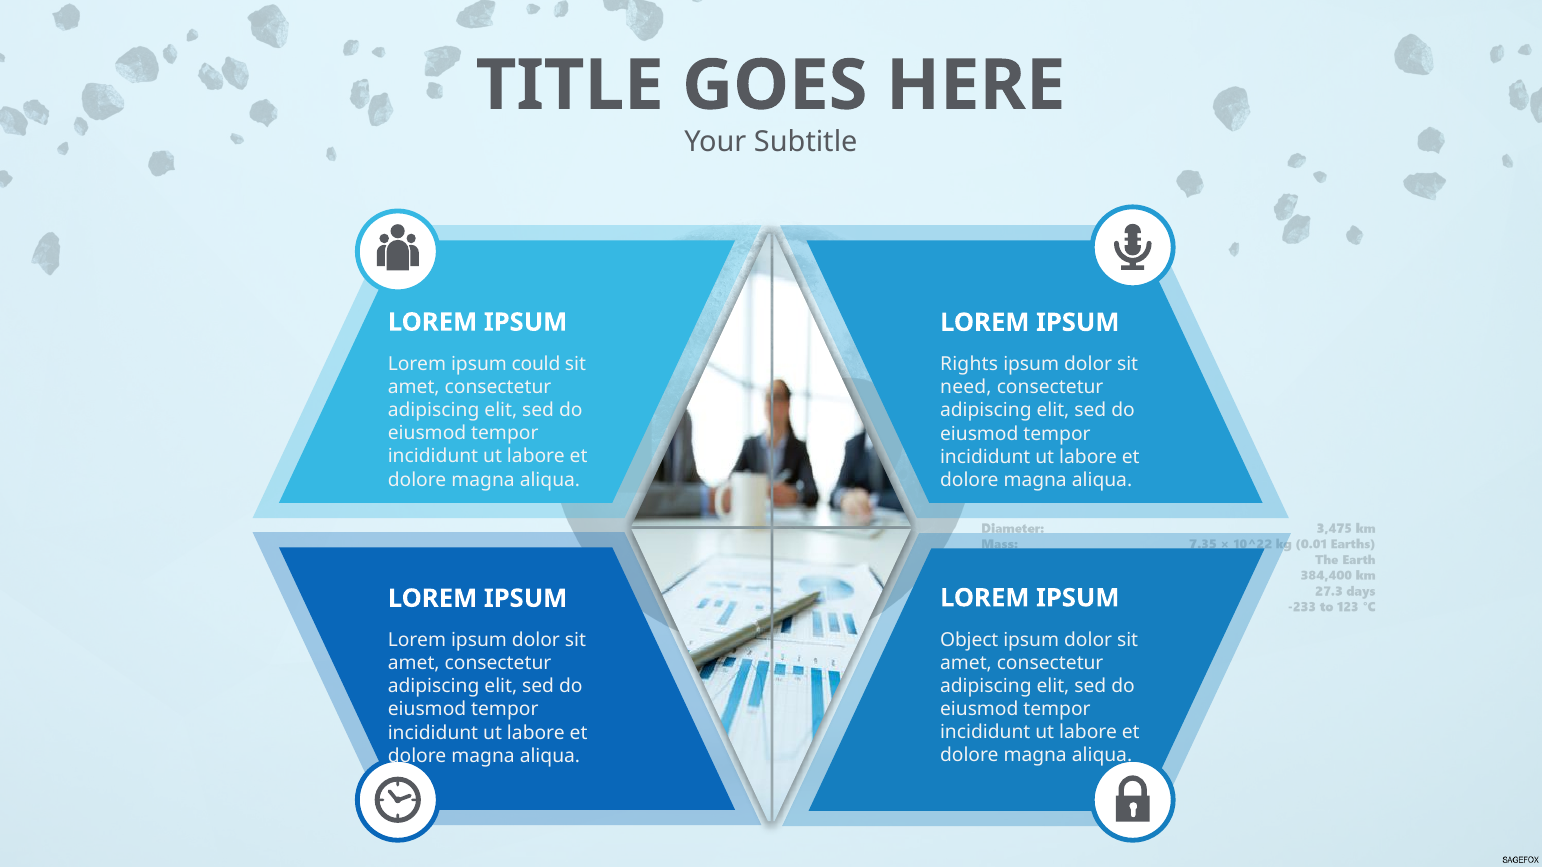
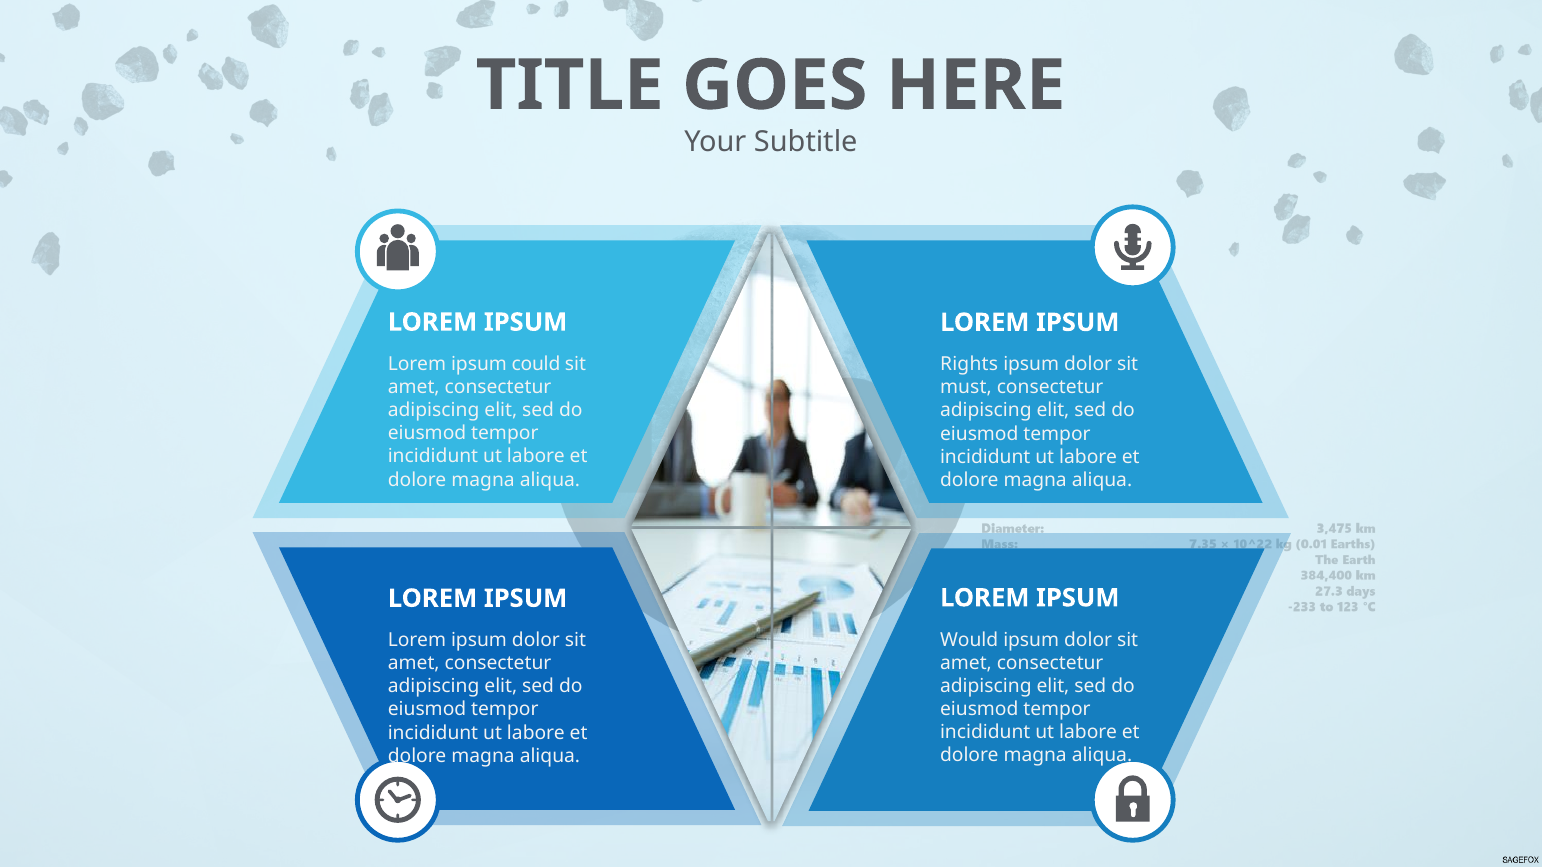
need: need -> must
Object: Object -> Would
